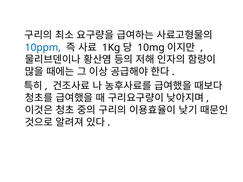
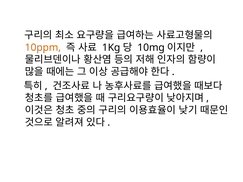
10ppm colour: blue -> orange
